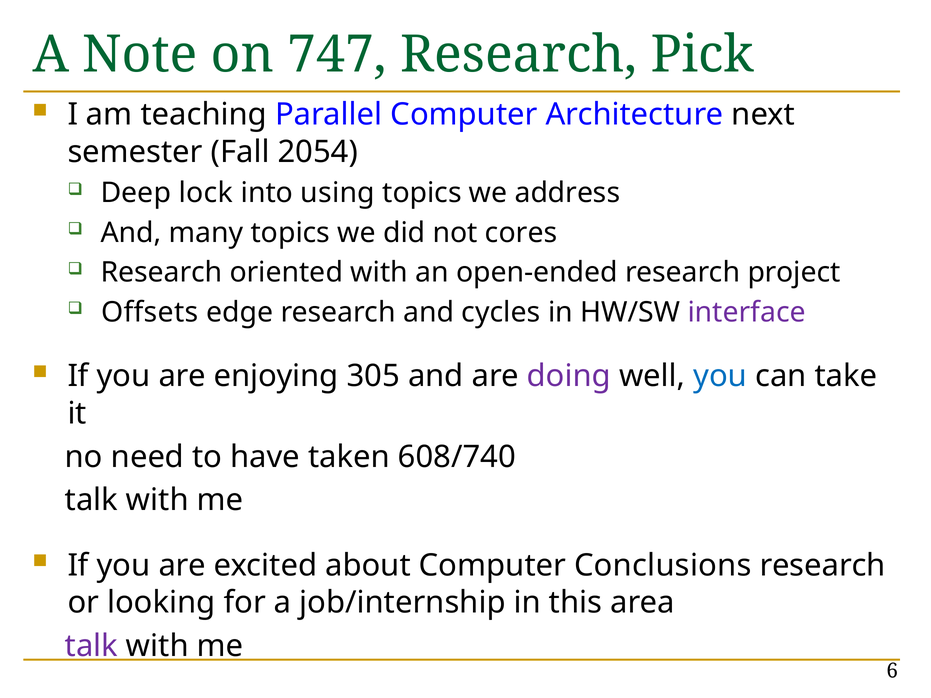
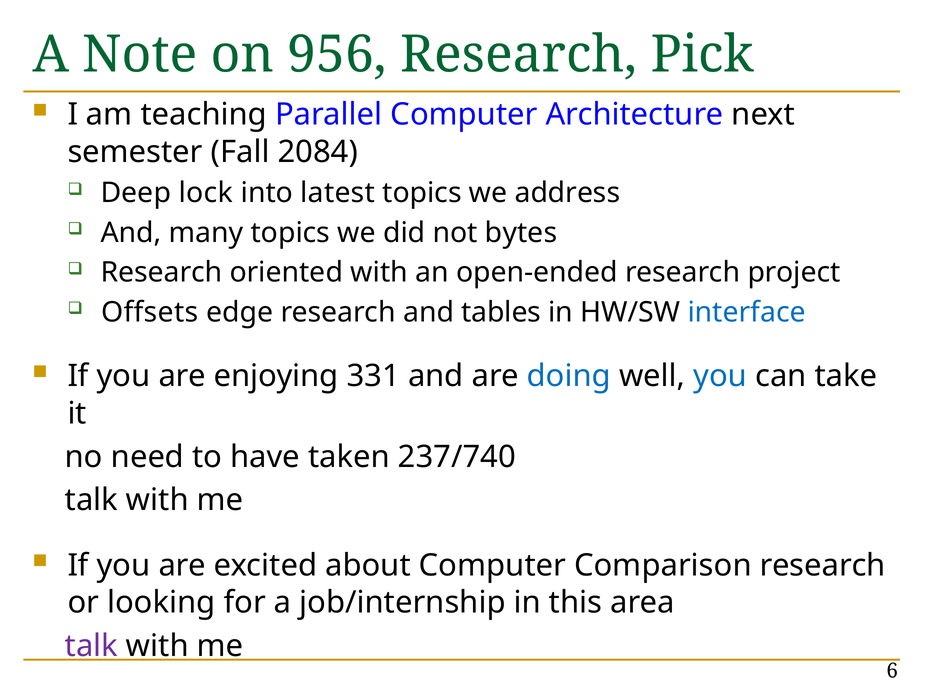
747: 747 -> 956
2054: 2054 -> 2084
using: using -> latest
cores: cores -> bytes
cycles: cycles -> tables
interface colour: purple -> blue
305: 305 -> 331
doing colour: purple -> blue
608/740: 608/740 -> 237/740
Conclusions: Conclusions -> Comparison
